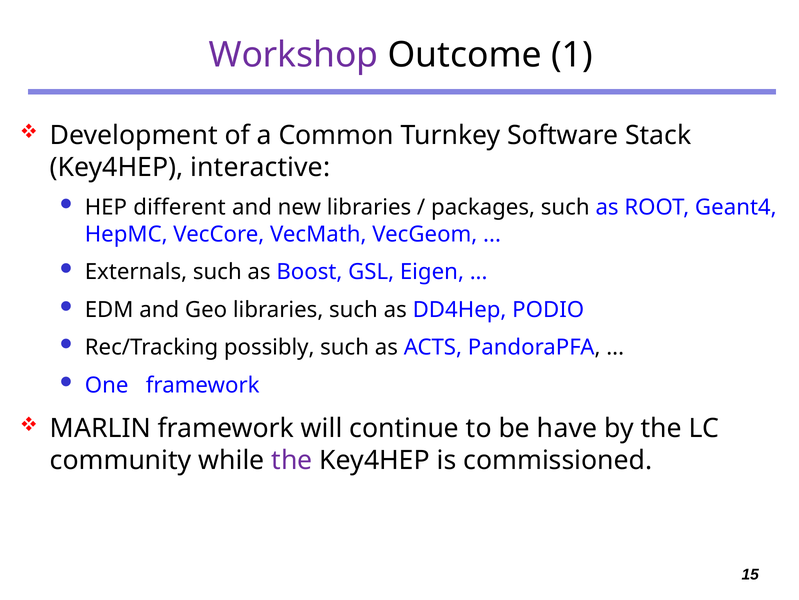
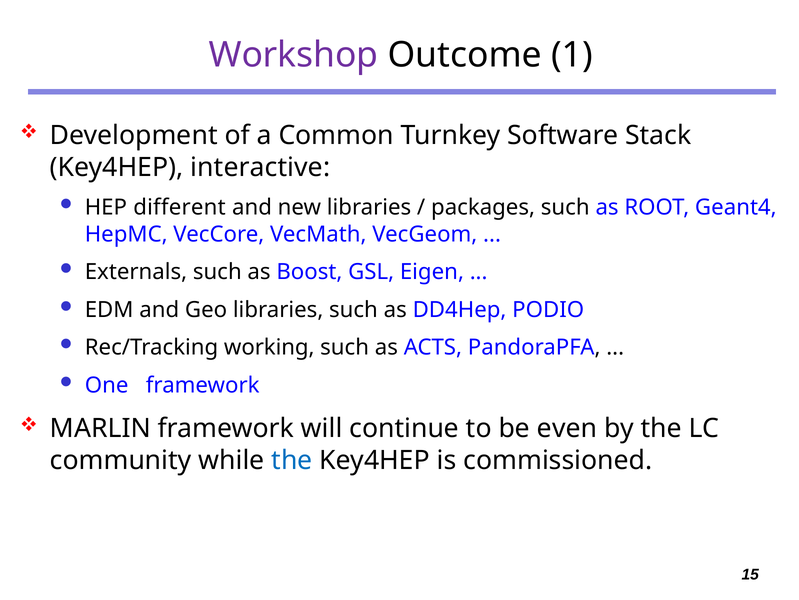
possibly: possibly -> working
have: have -> even
the at (292, 460) colour: purple -> blue
